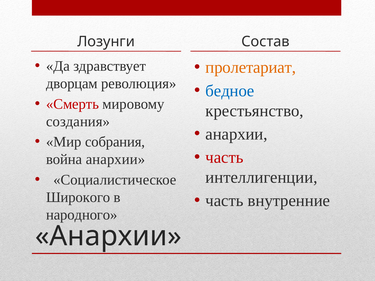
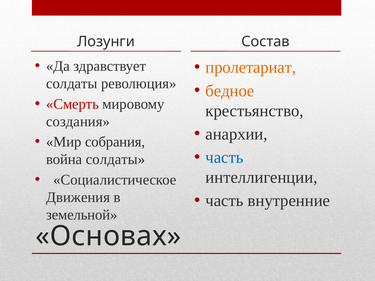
дворцам at (72, 84): дворцам -> солдаты
бедное colour: blue -> orange
часть at (225, 158) colour: red -> blue
война анархии: анархии -> солдаты
Широкого: Широкого -> Движения
народного: народного -> земельной
Анархии at (108, 236): Анархии -> Основах
